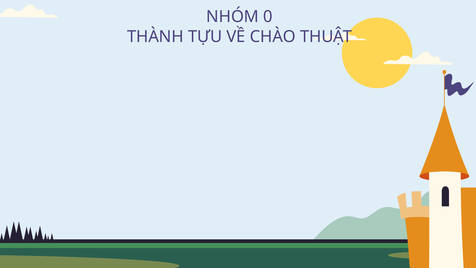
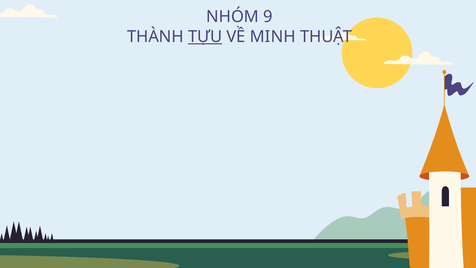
0: 0 -> 9
TỰU underline: none -> present
CHÀO: CHÀO -> MINH
